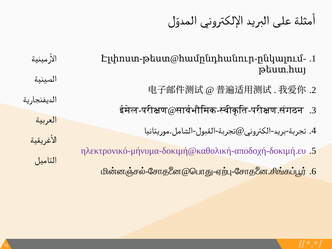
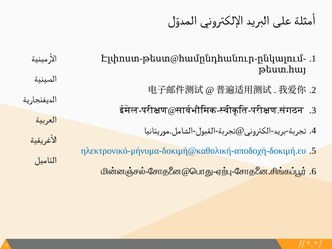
ηλεκτρονικό-μήνυμα-δοκιμή@καθολική-αποδοχή-δοκιμή.ευ colour: purple -> blue
